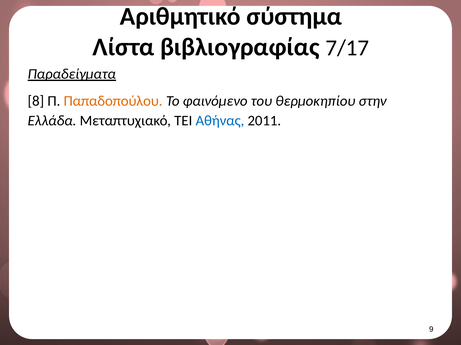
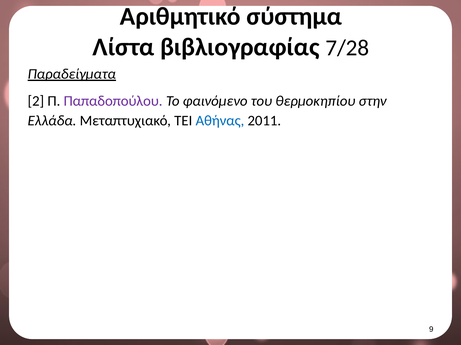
7/17: 7/17 -> 7/28
8: 8 -> 2
Παπαδοπούλου colour: orange -> purple
